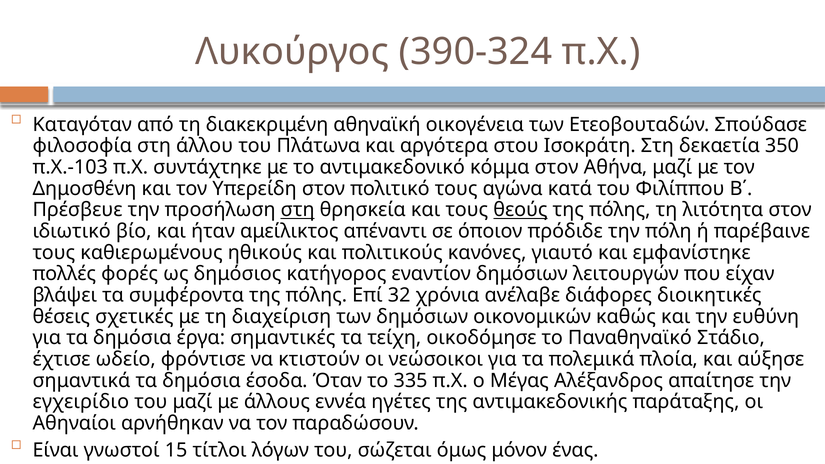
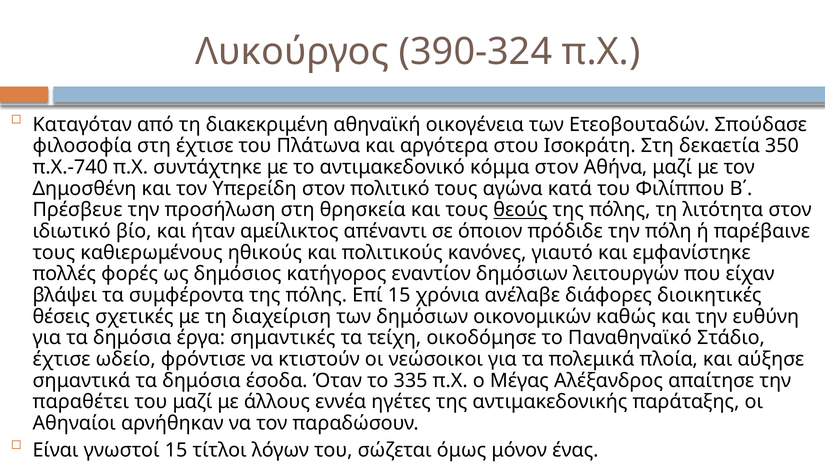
στη άλλου: άλλου -> έχτισε
π.Χ.-103: π.Χ.-103 -> π.Χ.-740
στη at (298, 210) underline: present -> none
Επί 32: 32 -> 15
εγχειρίδιο: εγχειρίδιο -> παραθέτει
